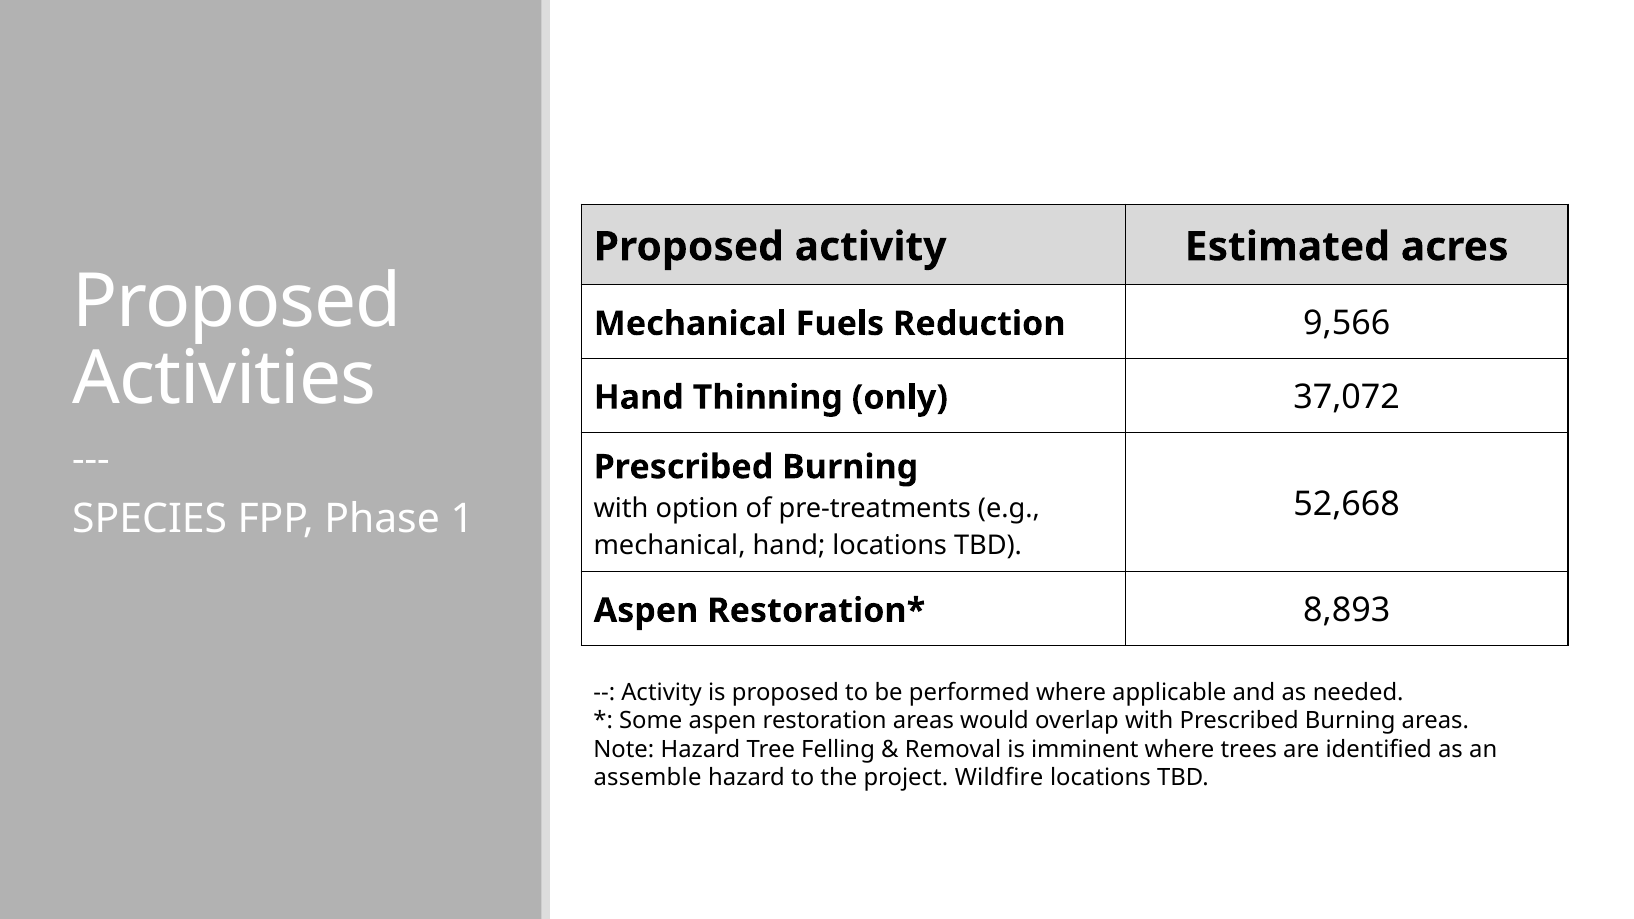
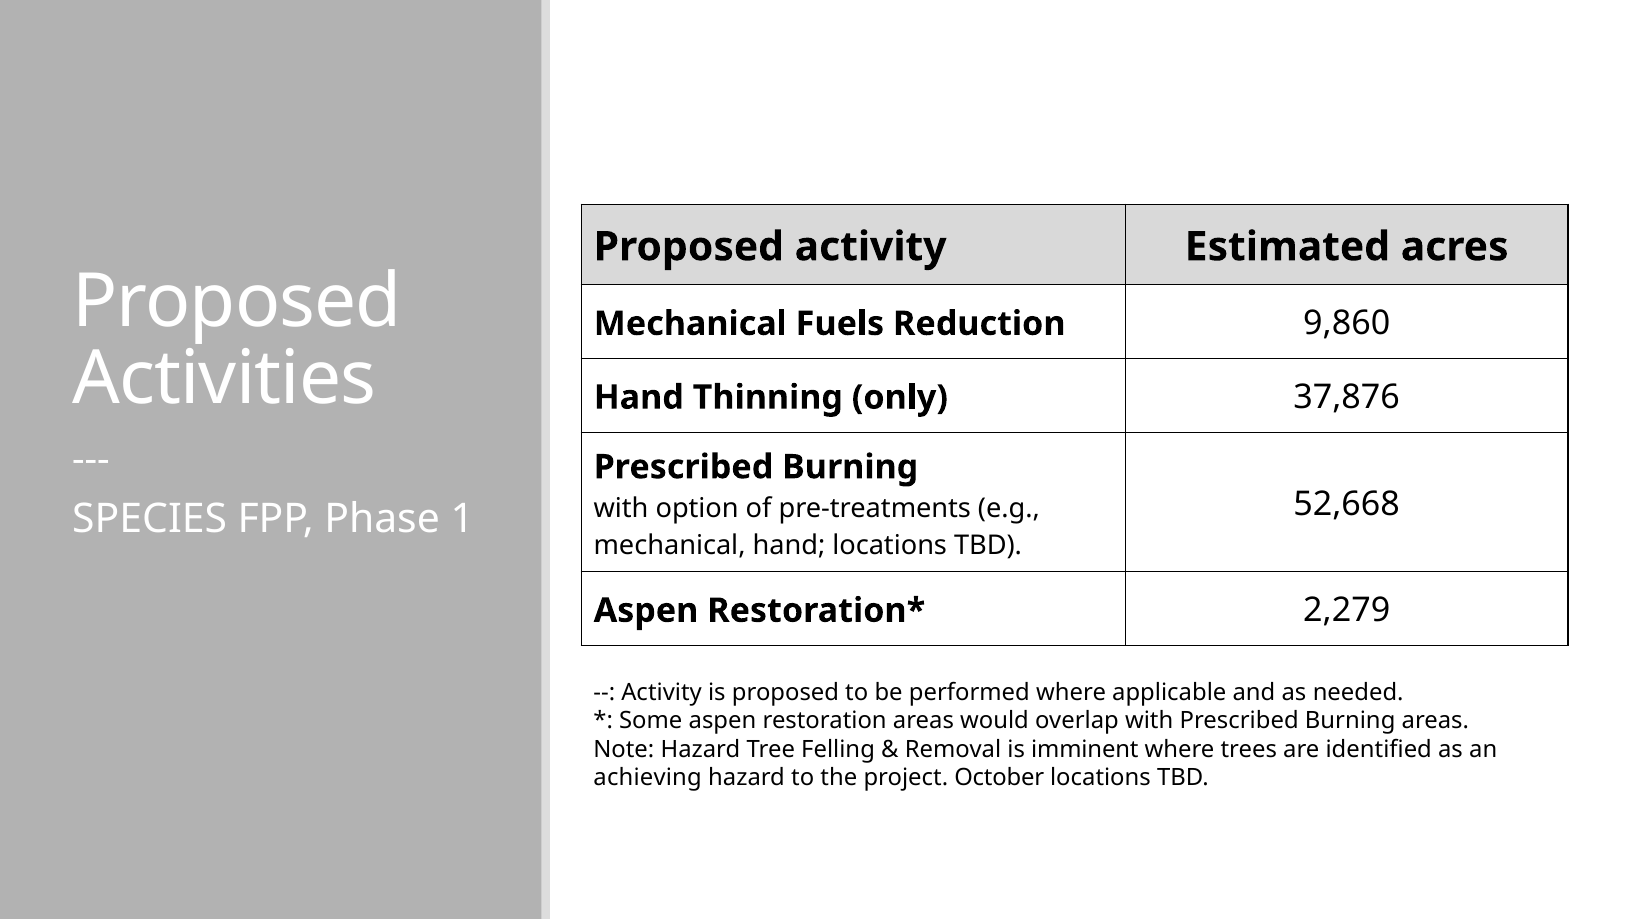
9,566: 9,566 -> 9,860
37,072: 37,072 -> 37,876
8,893: 8,893 -> 2,279
assemble: assemble -> achieving
Wildfire: Wildfire -> October
